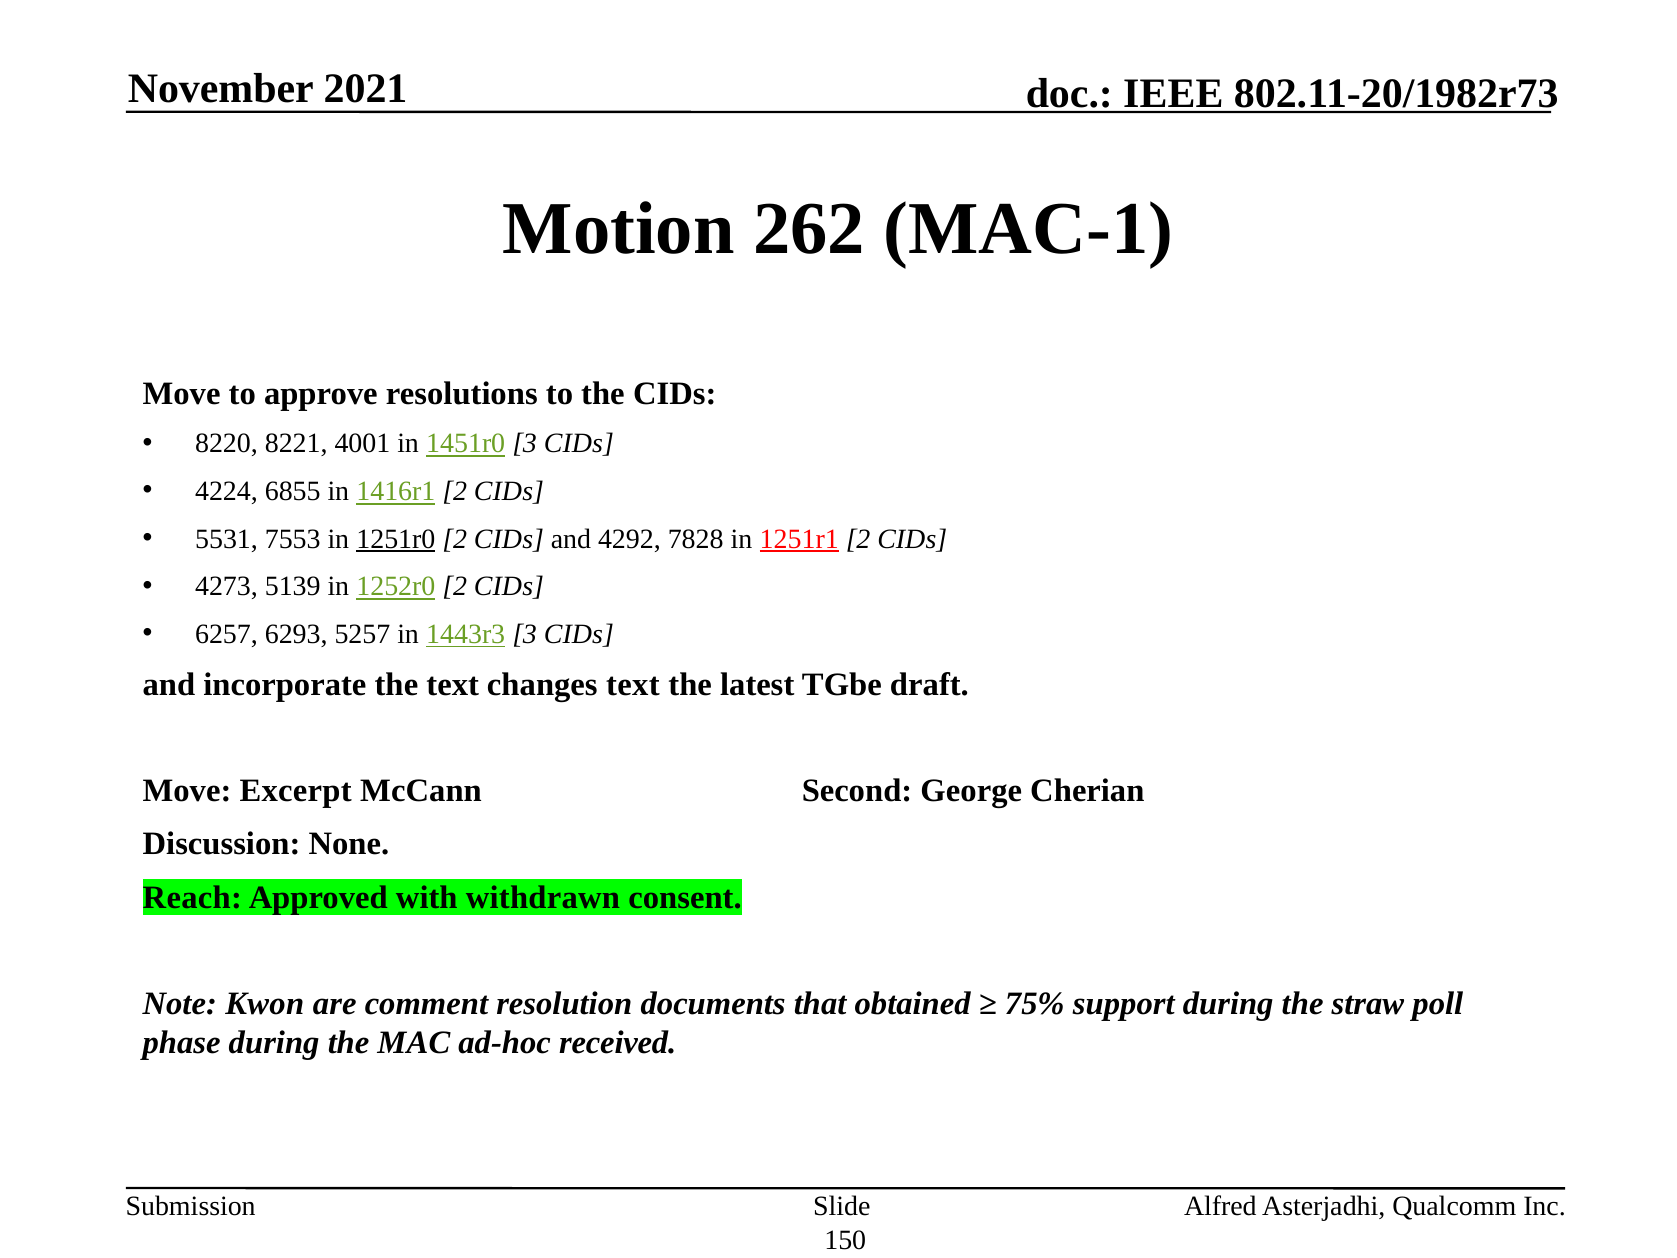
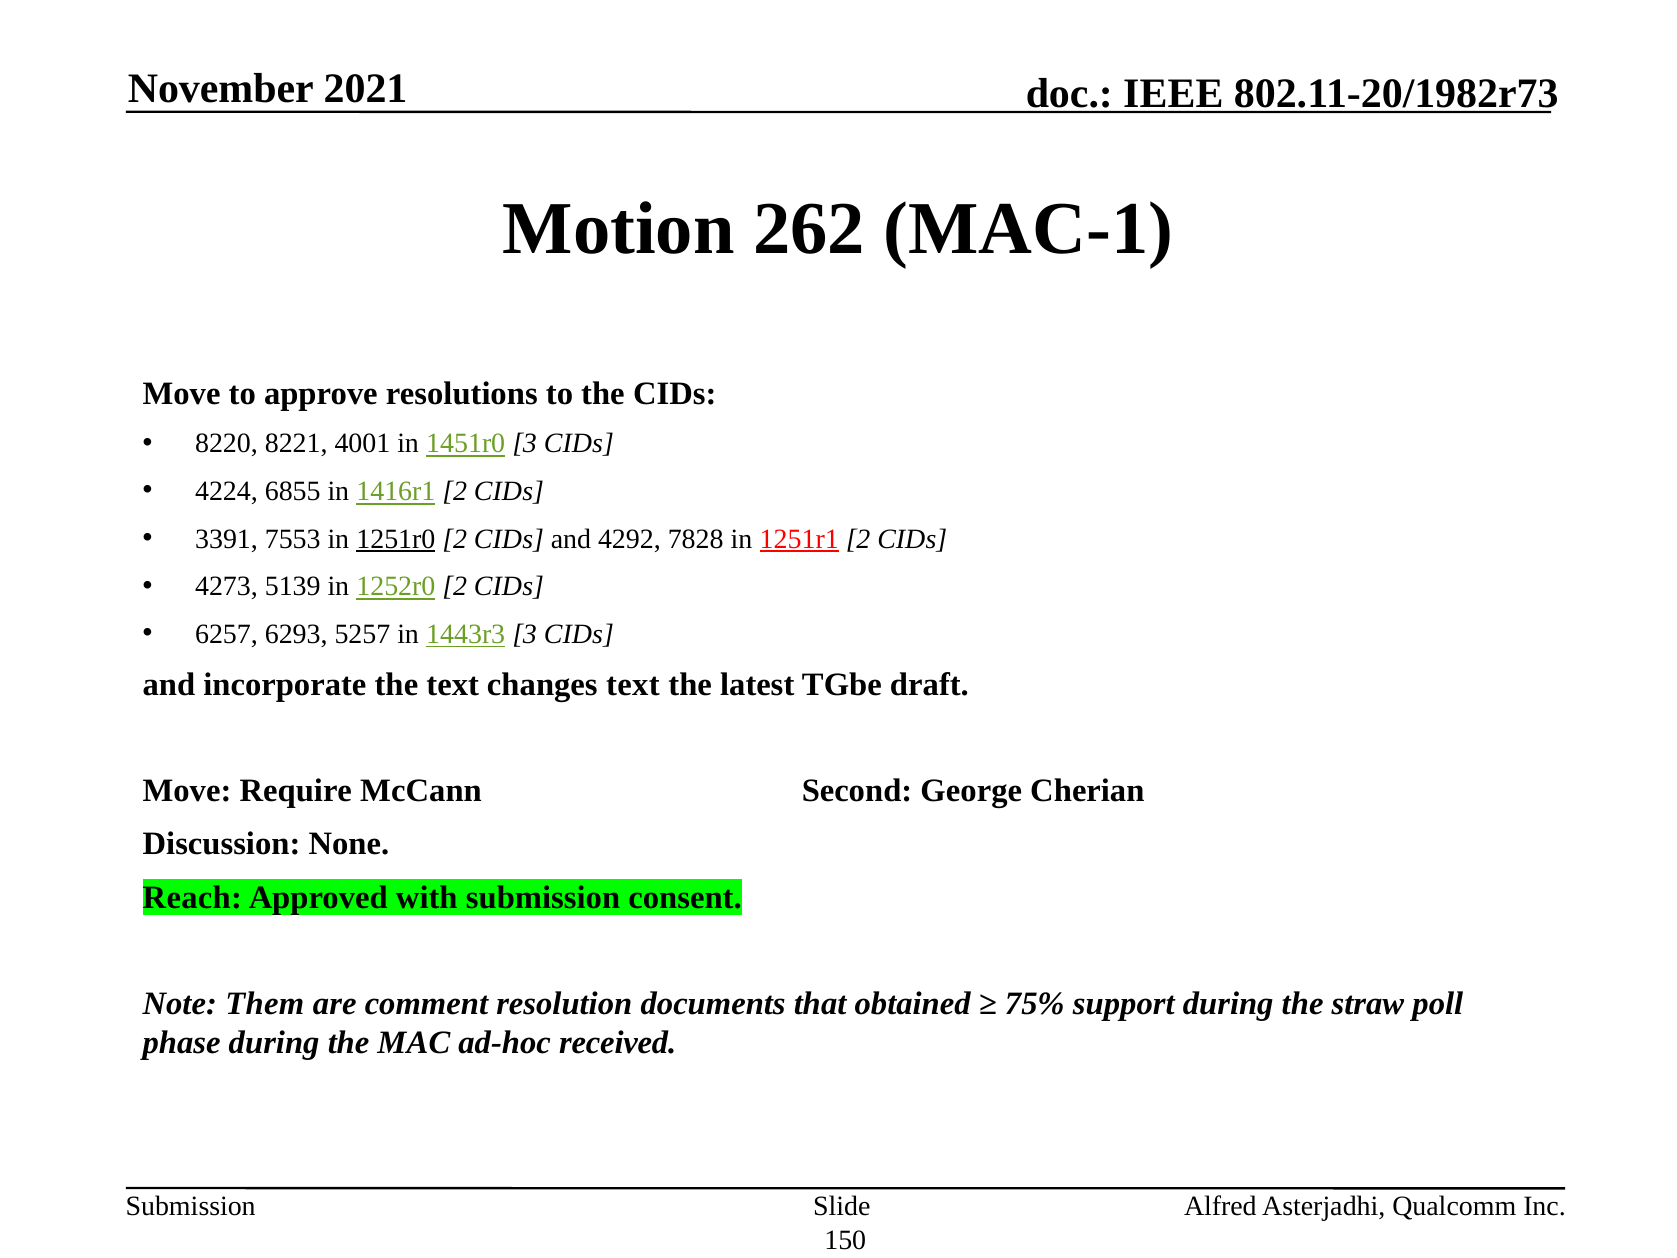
5531: 5531 -> 3391
Excerpt: Excerpt -> Require
with withdrawn: withdrawn -> submission
Kwon: Kwon -> Them
